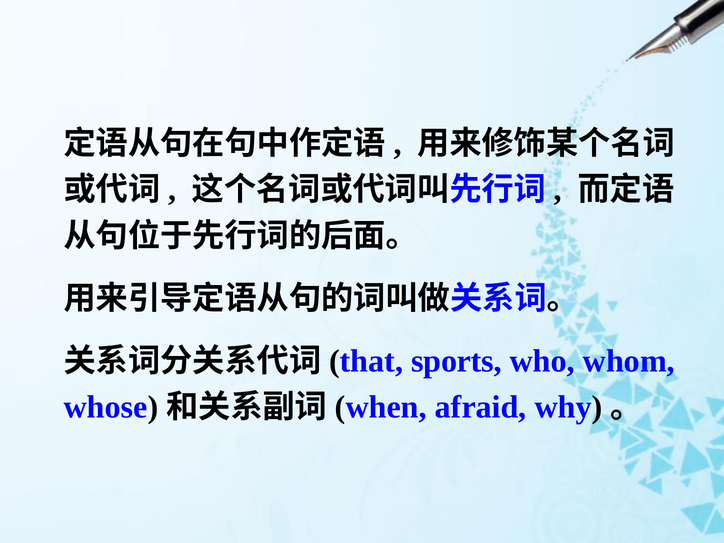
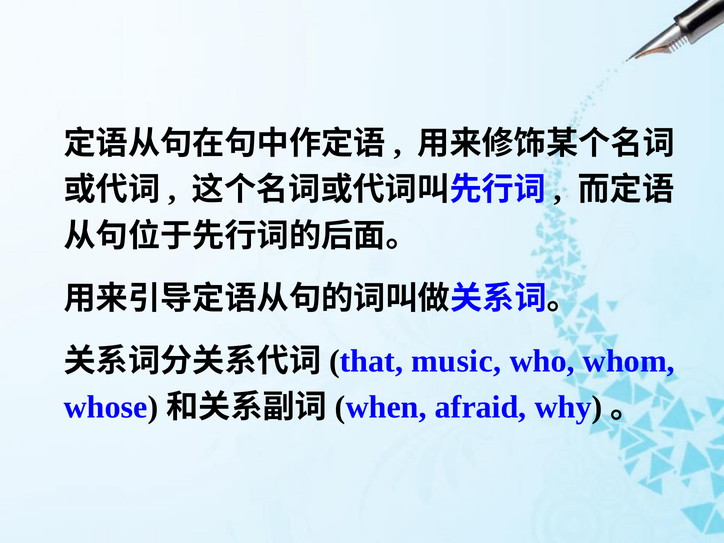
sports: sports -> music
